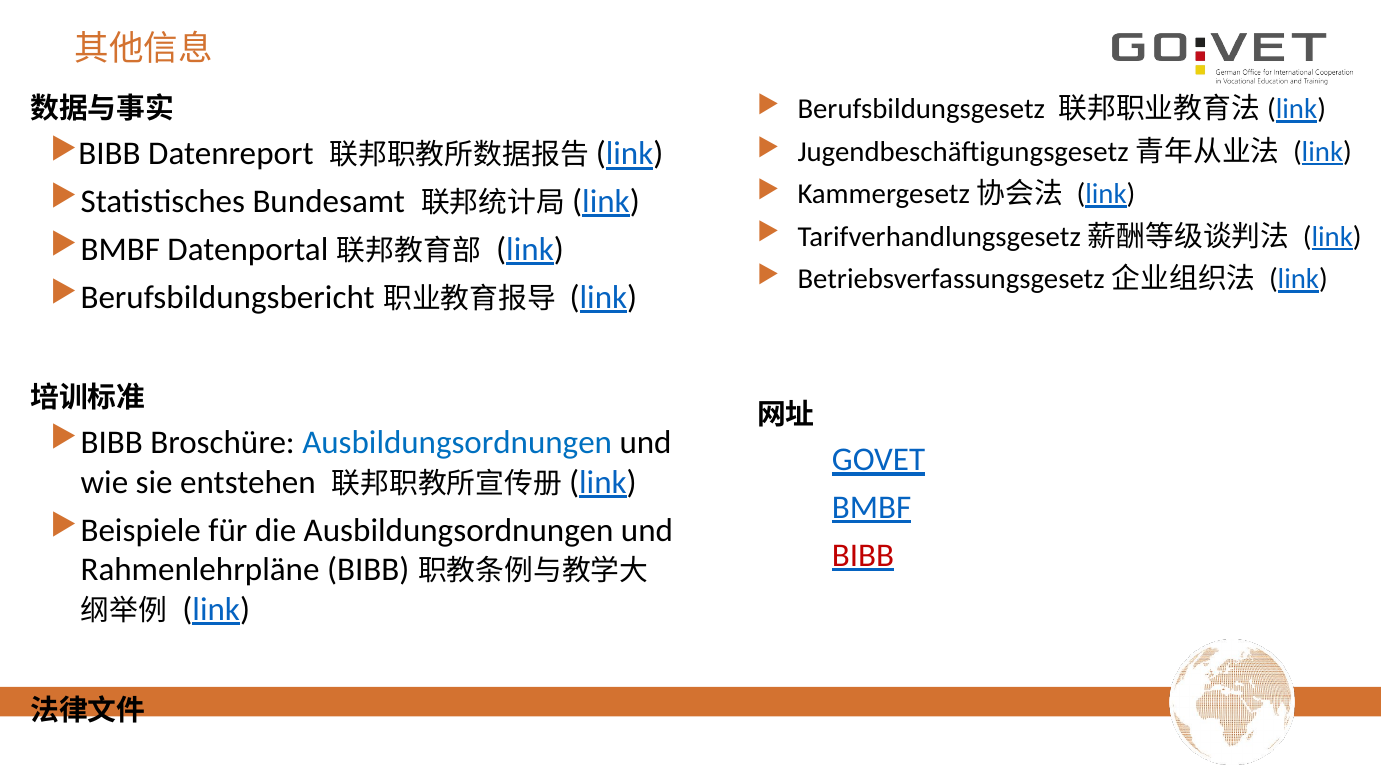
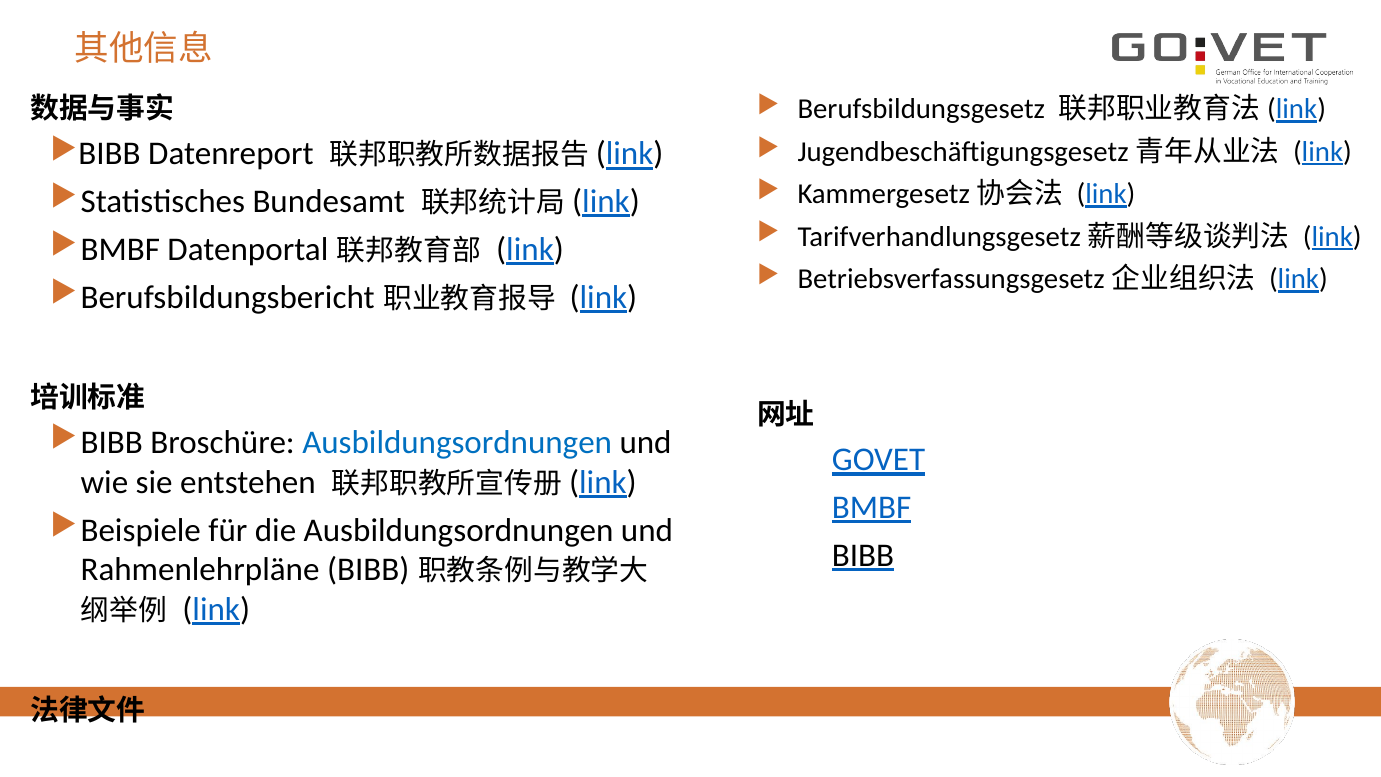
BIBB at (863, 555) colour: red -> black
